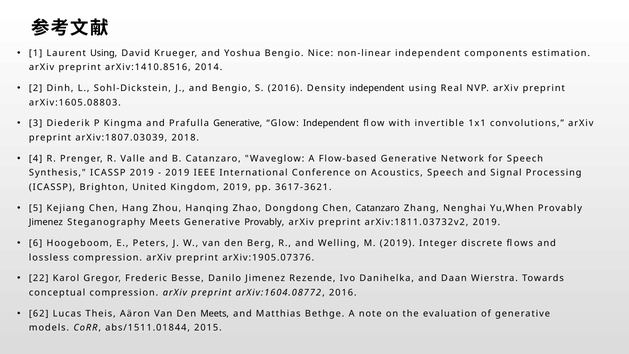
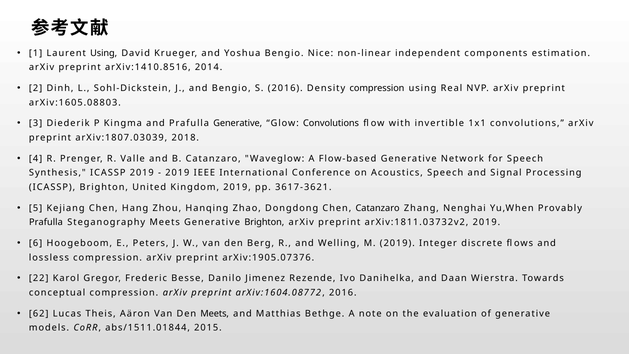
Density independent: independent -> compression
Glow Independent: Independent -> Convolutions
Jimenez at (46, 222): Jimenez -> Prafulla
Generative Provably: Provably -> Brighton
